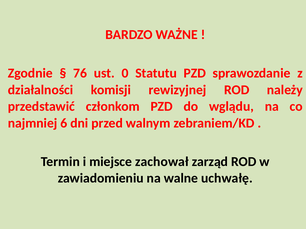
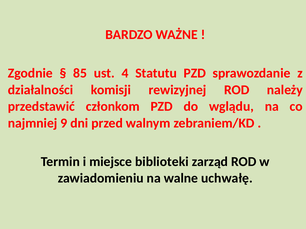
76: 76 -> 85
0: 0 -> 4
6: 6 -> 9
zachował: zachował -> biblioteki
